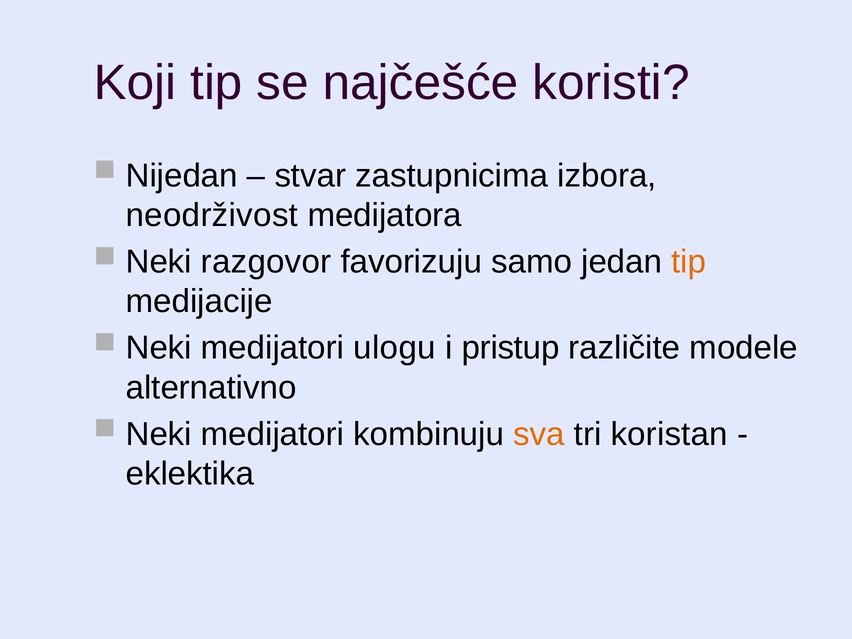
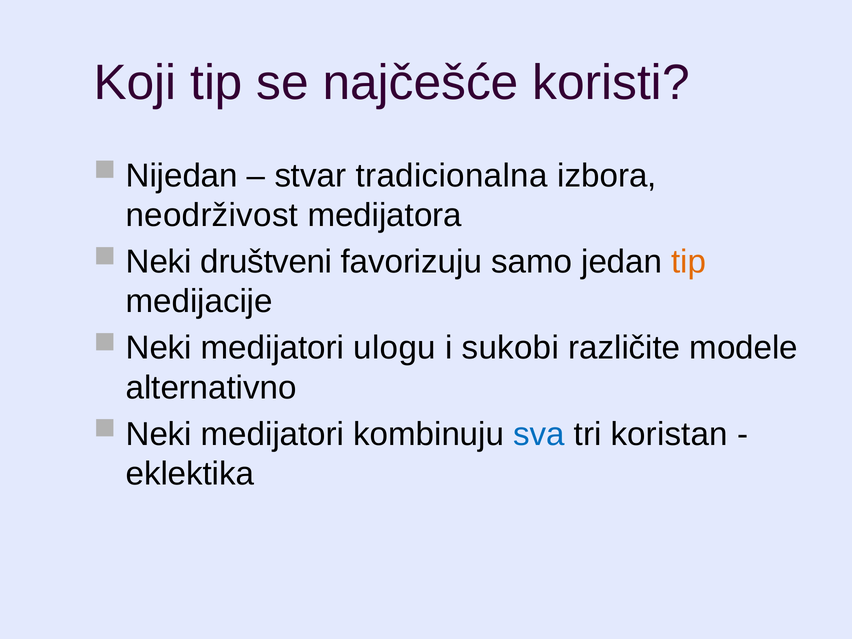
zastupnicima: zastupnicima -> tradicionalna
razgovor: razgovor -> društveni
pristup: pristup -> sukobi
sva colour: orange -> blue
